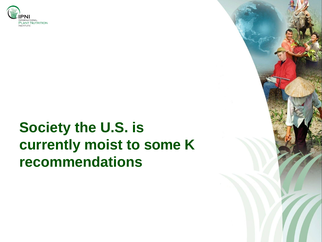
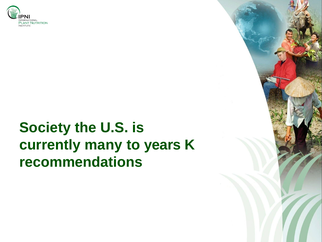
moist: moist -> many
some: some -> years
